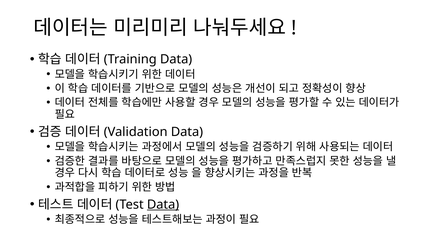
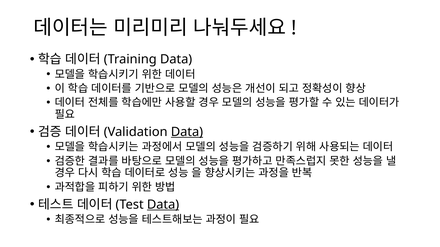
Data at (187, 132) underline: none -> present
